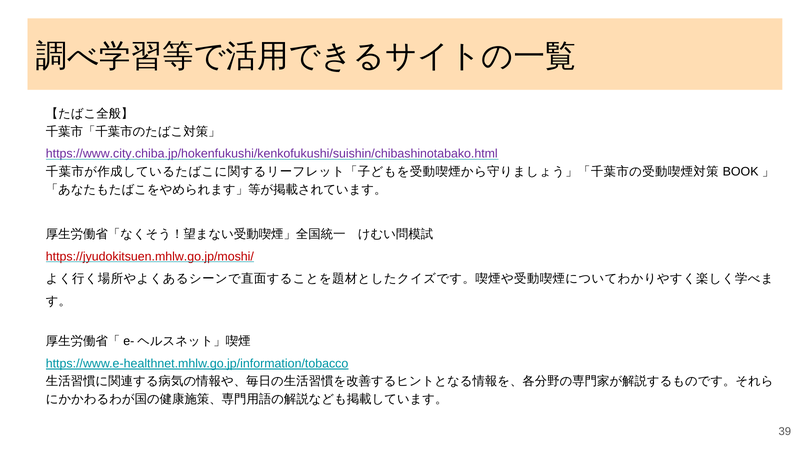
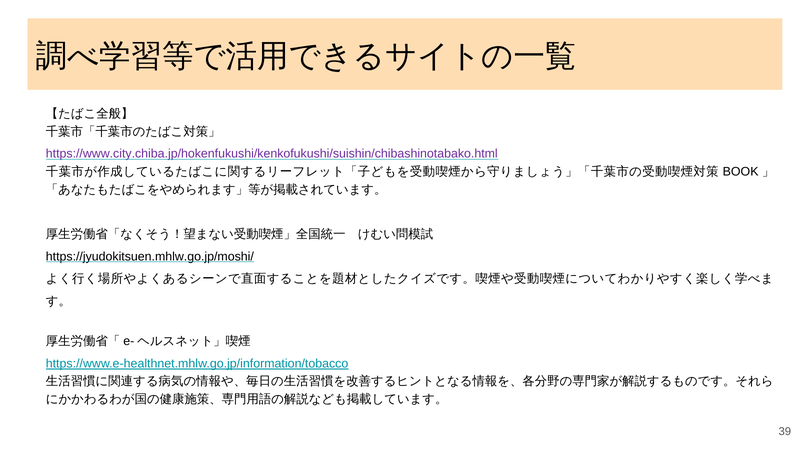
https://jyudokitsuen.mhlw.go.jp/moshi/ colour: red -> black
